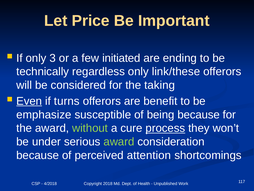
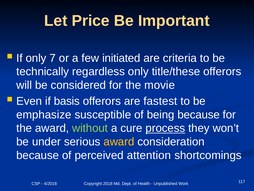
3: 3 -> 7
ending: ending -> criteria
link/these: link/these -> title/these
taking: taking -> movie
Even underline: present -> none
turns: turns -> basis
benefit: benefit -> fastest
award at (119, 141) colour: light green -> yellow
